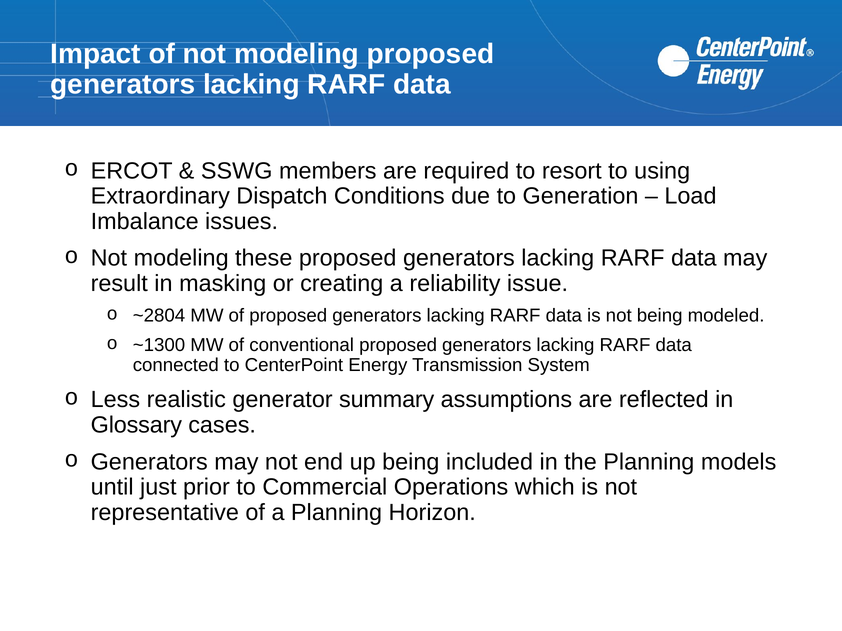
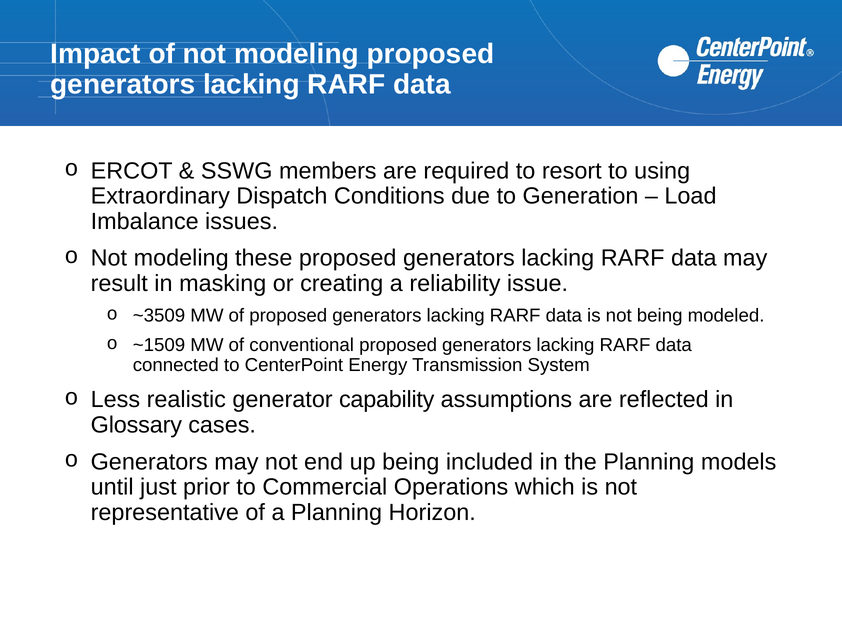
~2804: ~2804 -> ~3509
~1300: ~1300 -> ~1509
summary: summary -> capability
